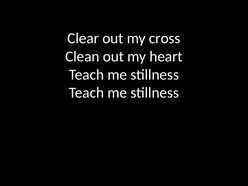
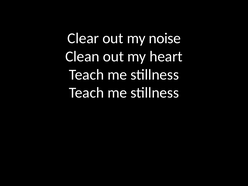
cross: cross -> noise
